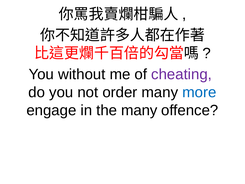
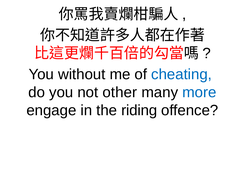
cheating colour: purple -> blue
order: order -> other
the many: many -> riding
